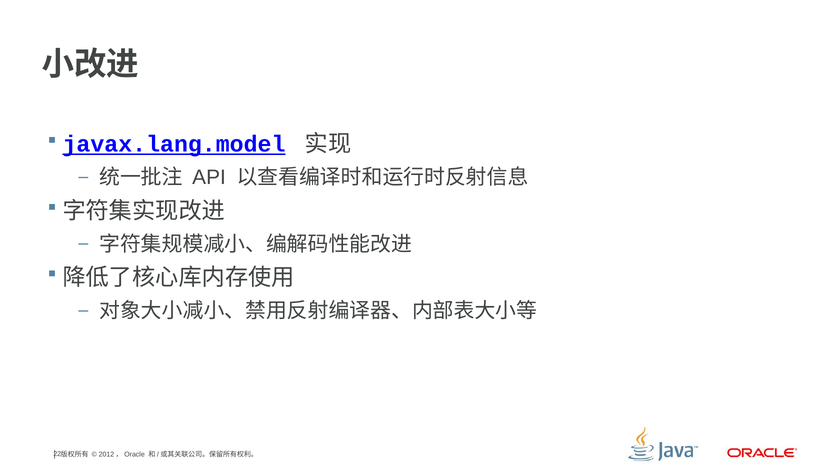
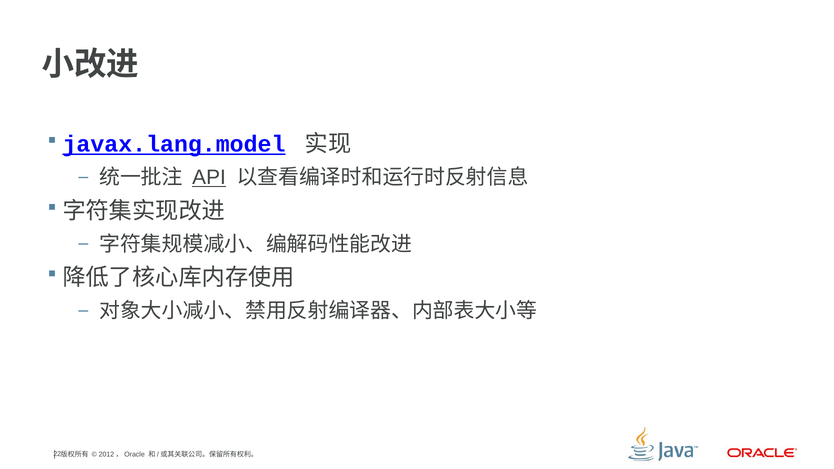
API underline: none -> present
